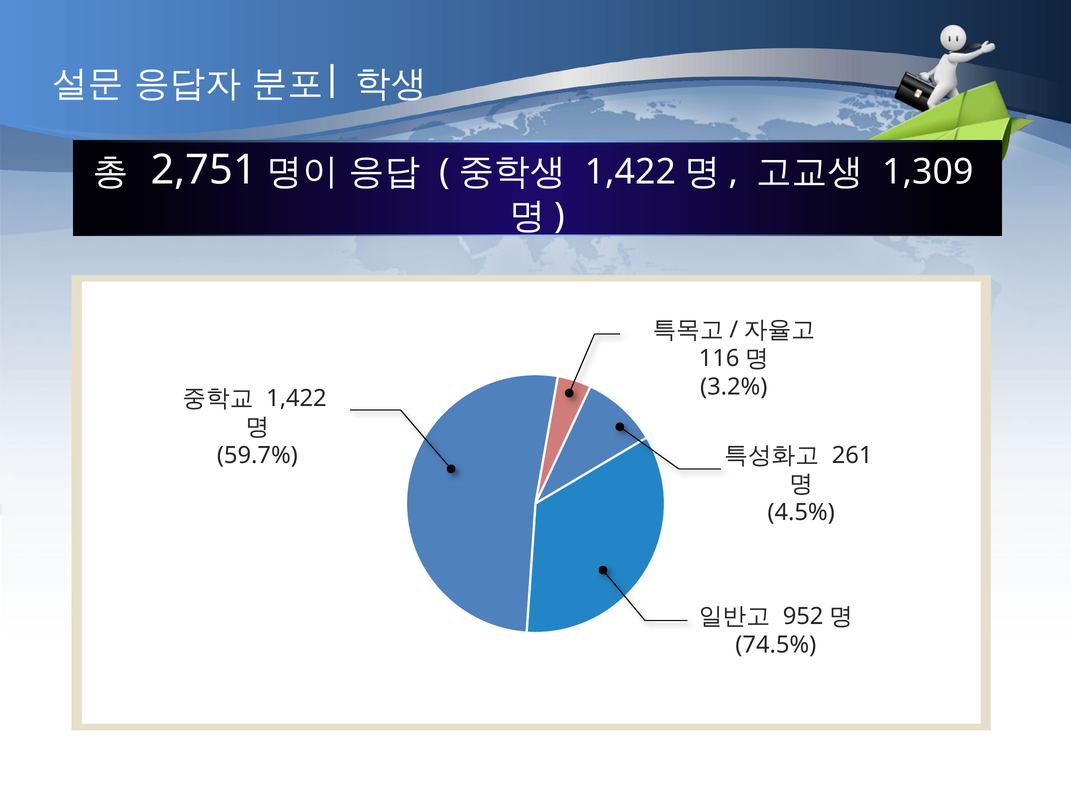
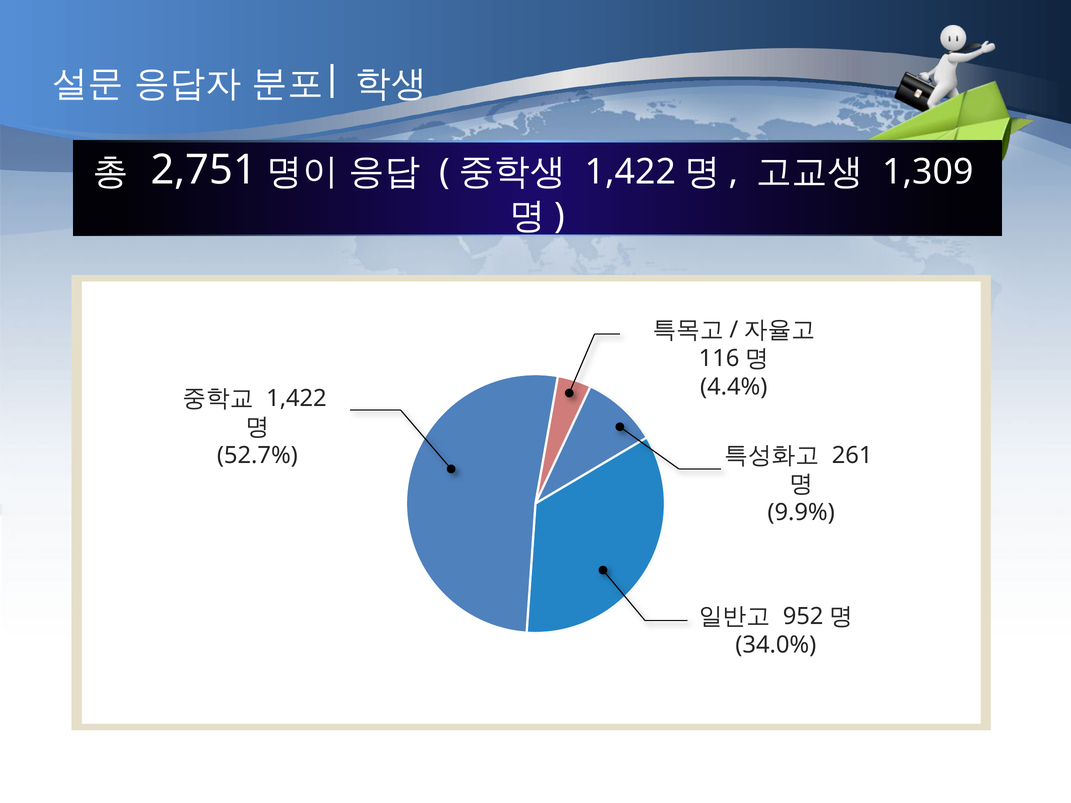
3.2%: 3.2% -> 4.4%
59.7%: 59.7% -> 52.7%
4.5%: 4.5% -> 9.9%
74.5%: 74.5% -> 34.0%
